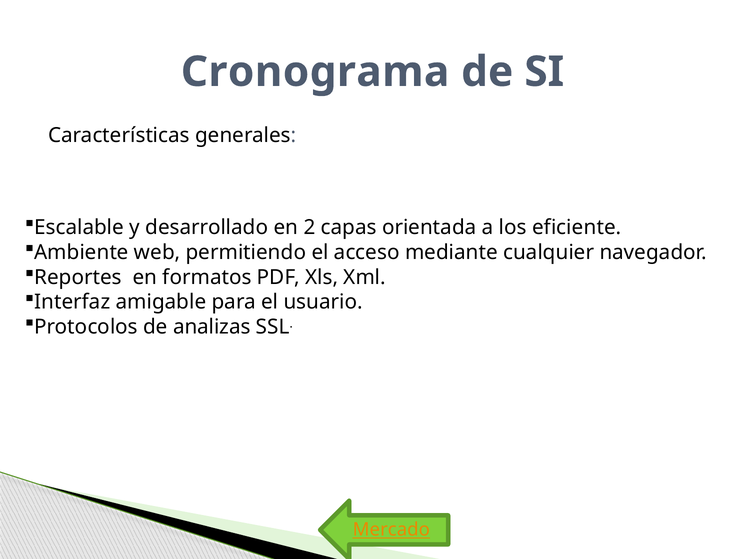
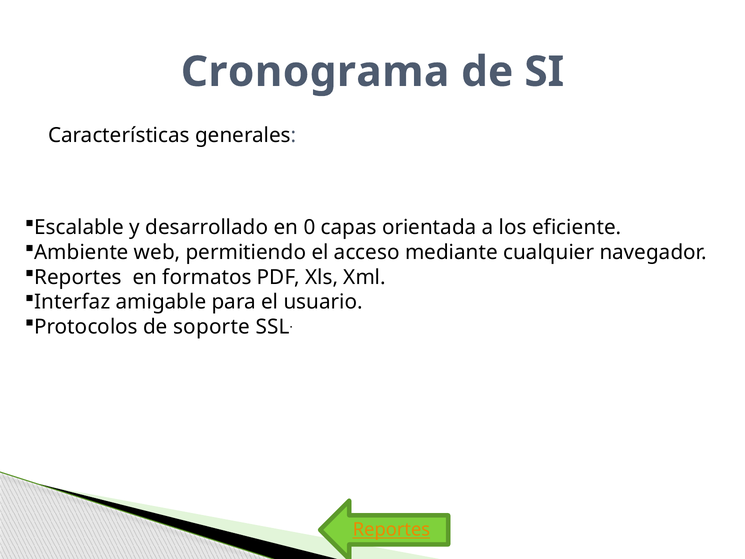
2: 2 -> 0
analizas: analizas -> soporte
Mercado at (391, 529): Mercado -> Reportes
